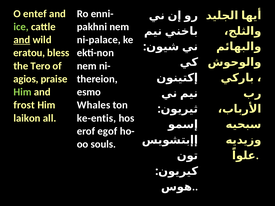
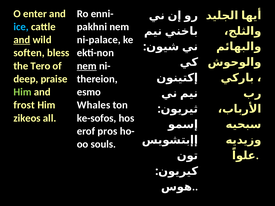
entef: entef -> enter
ice colour: light green -> light blue
eratou: eratou -> soften
nem at (87, 66) underline: none -> present
agios: agios -> deep
laikon: laikon -> zikeos
ke-entis: ke-entis -> ke-sofos
egof: egof -> pros
